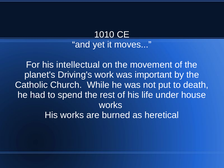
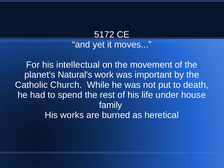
1010: 1010 -> 5172
Driving's: Driving's -> Natural's
works at (111, 105): works -> family
